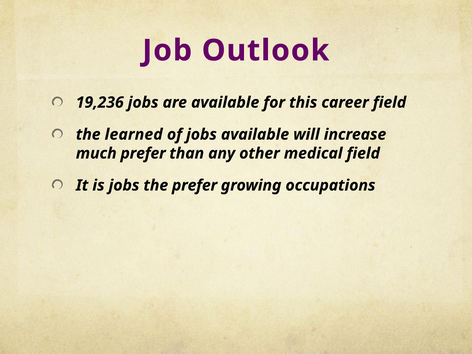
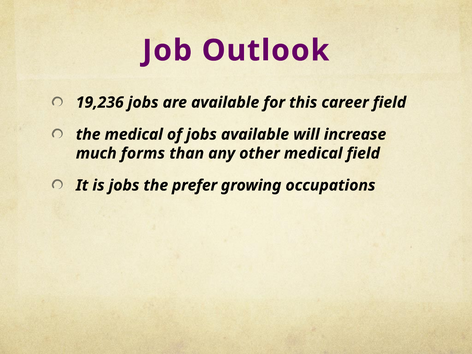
the learned: learned -> medical
much prefer: prefer -> forms
